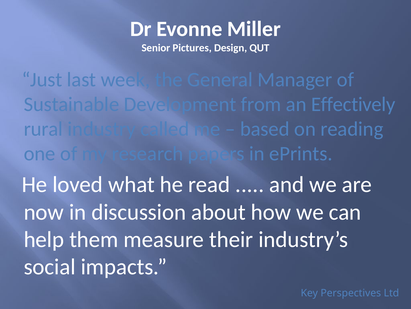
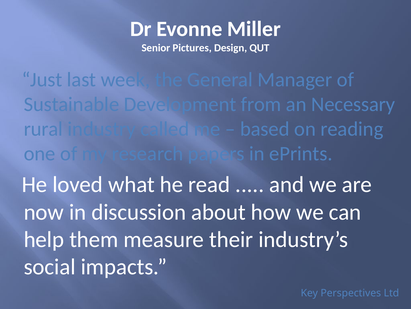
Effectively: Effectively -> Necessary
